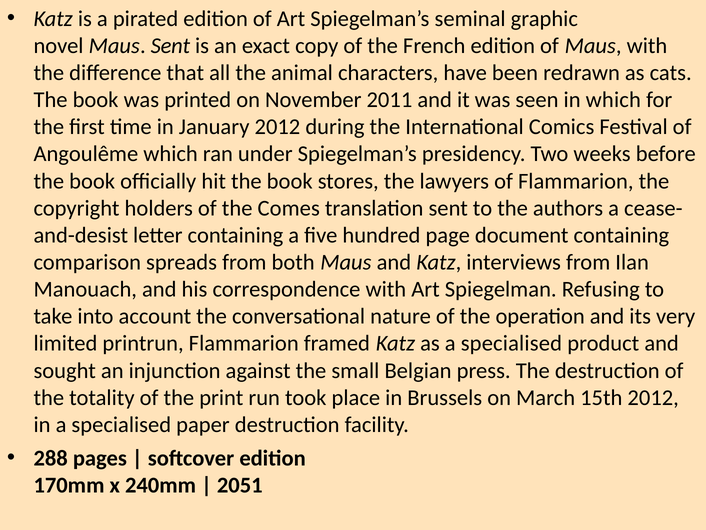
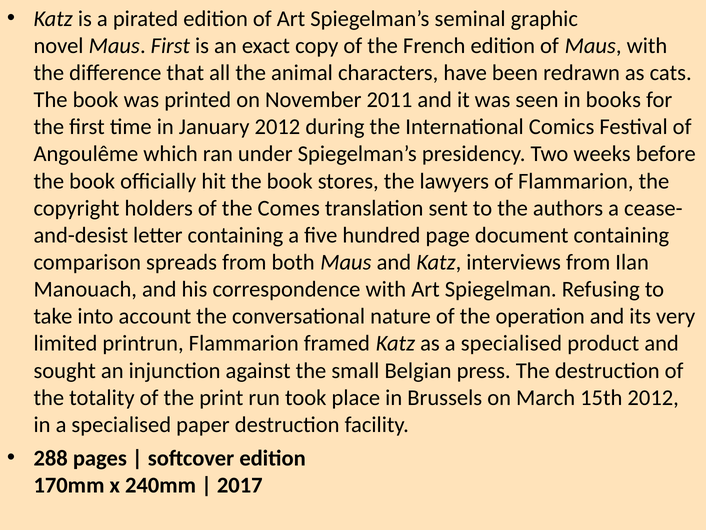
Maus Sent: Sent -> First
in which: which -> books
2051: 2051 -> 2017
